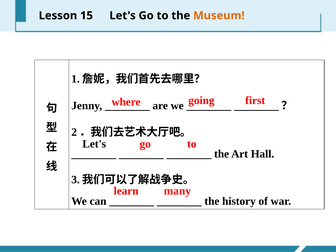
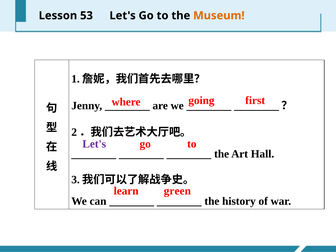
15: 15 -> 53
Let's at (94, 144) colour: black -> purple
many: many -> green
